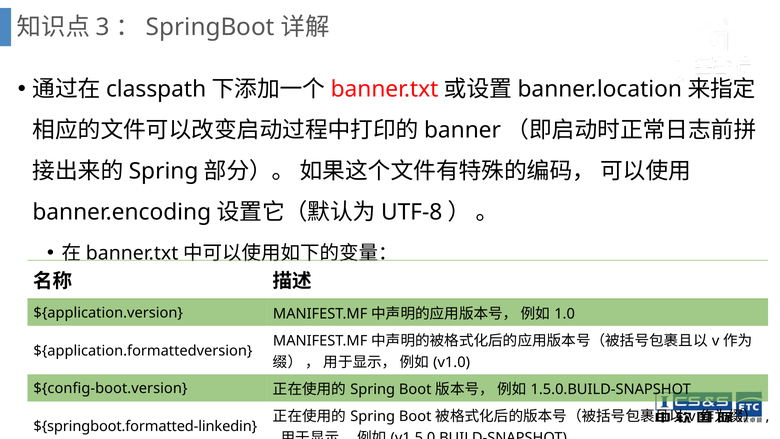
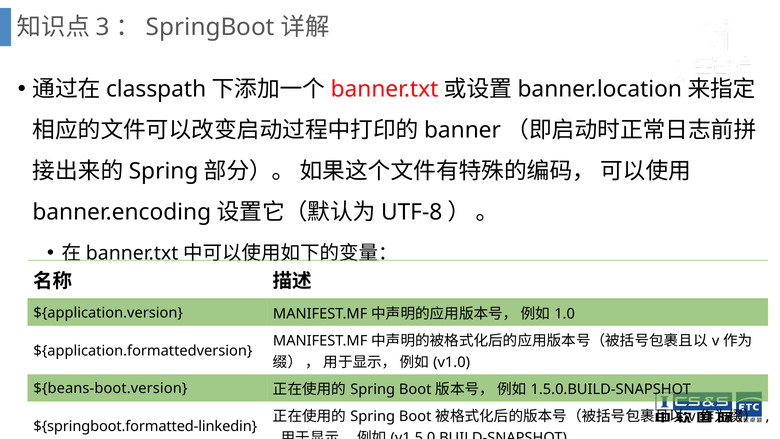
${config-boot.version: ${config-boot.version -> ${beans-boot.version
